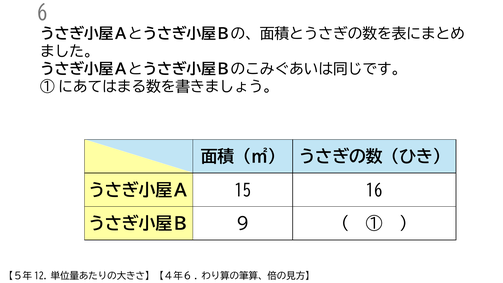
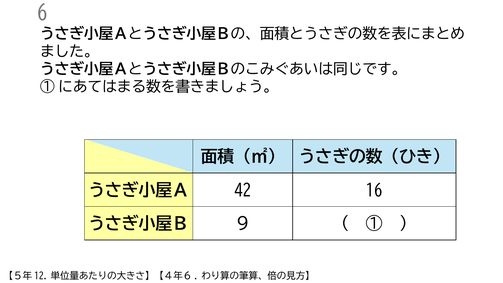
15: 15 -> 42
